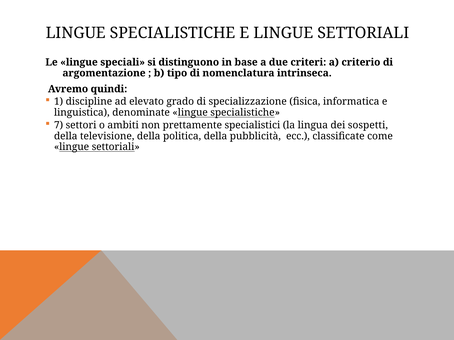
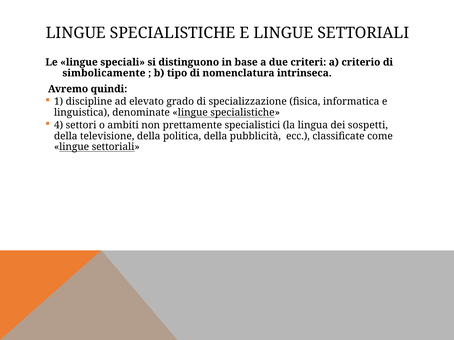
argomentazione: argomentazione -> simbolicamente
7: 7 -> 4
